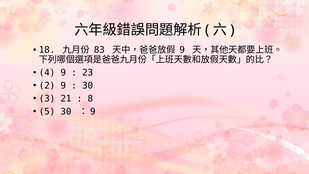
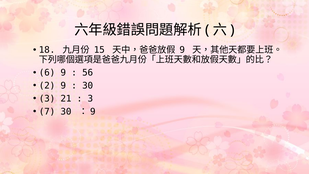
83: 83 -> 15
4: 4 -> 6
23: 23 -> 56
8 at (90, 98): 8 -> 3
5: 5 -> 7
